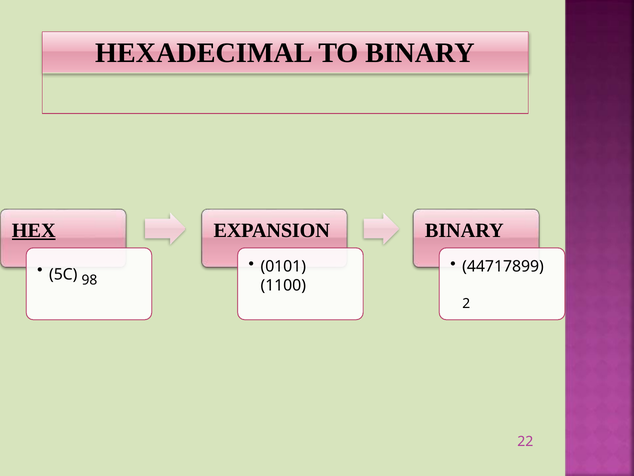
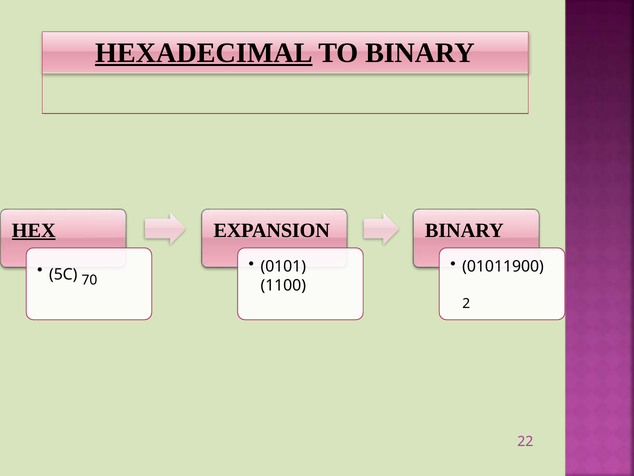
HEXADECIMAL underline: none -> present
44717899: 44717899 -> 01011900
98: 98 -> 70
